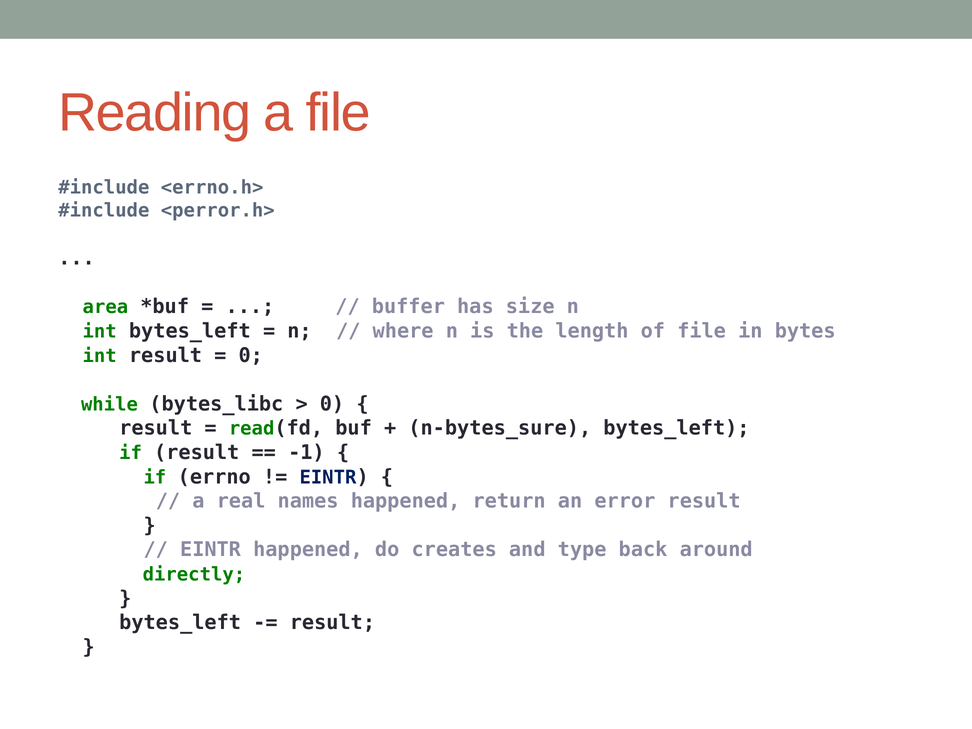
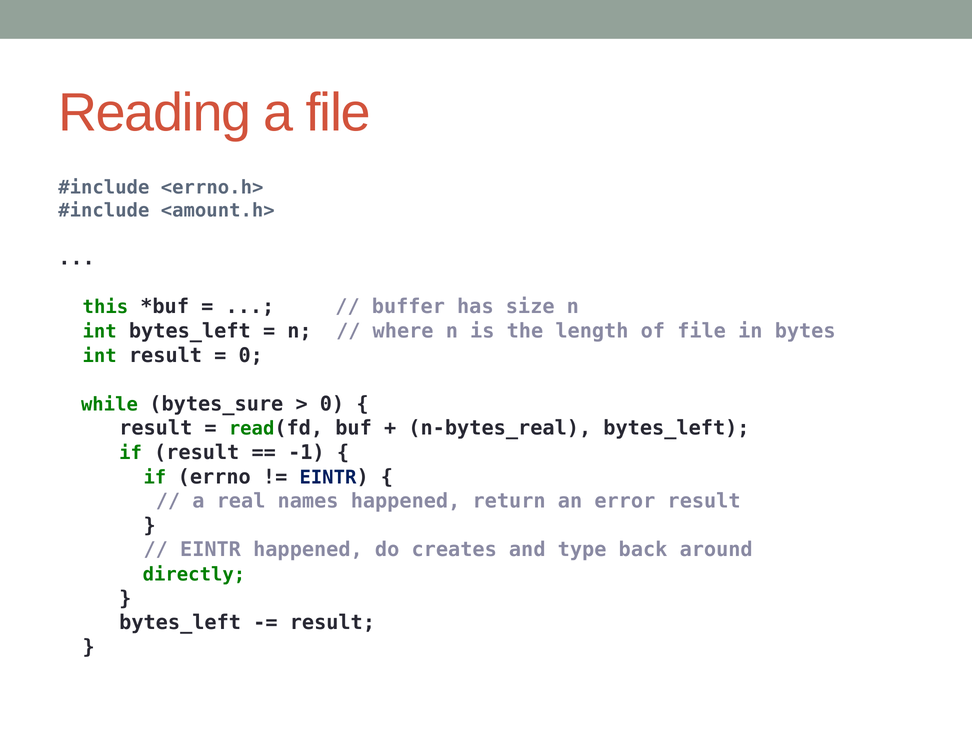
<perror.h>: <perror.h> -> <amount.h>
area: area -> this
bytes_libc: bytes_libc -> bytes_sure
n-bytes_sure: n-bytes_sure -> n-bytes_real
